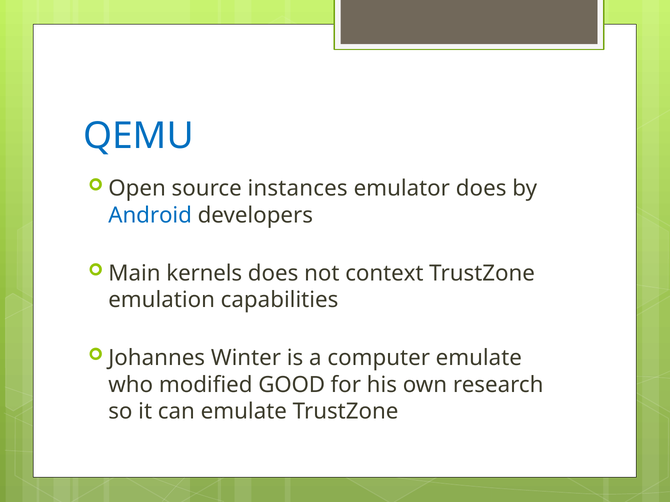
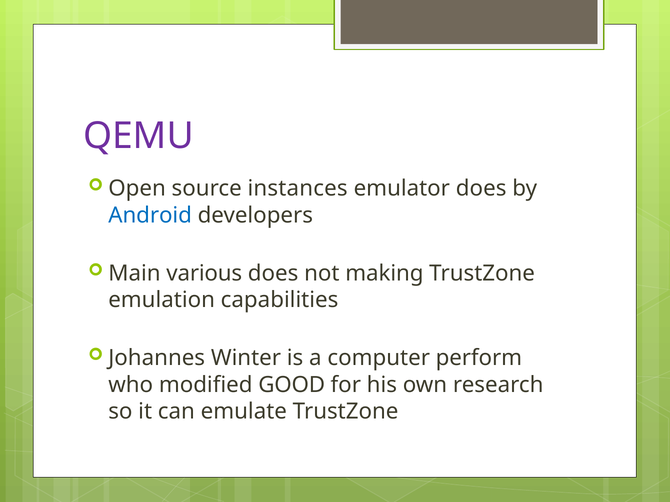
QEMU colour: blue -> purple
kernels: kernels -> various
context: context -> making
computer emulate: emulate -> perform
